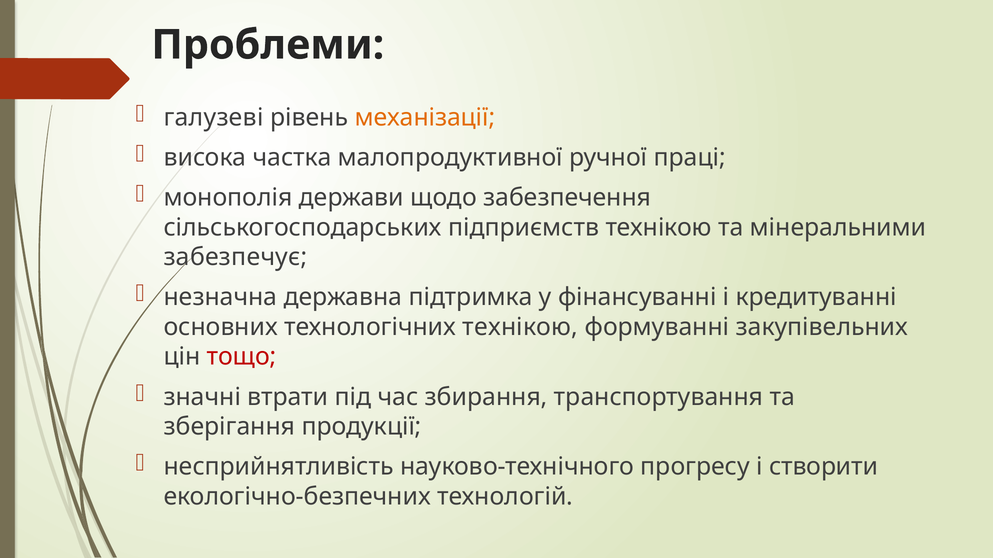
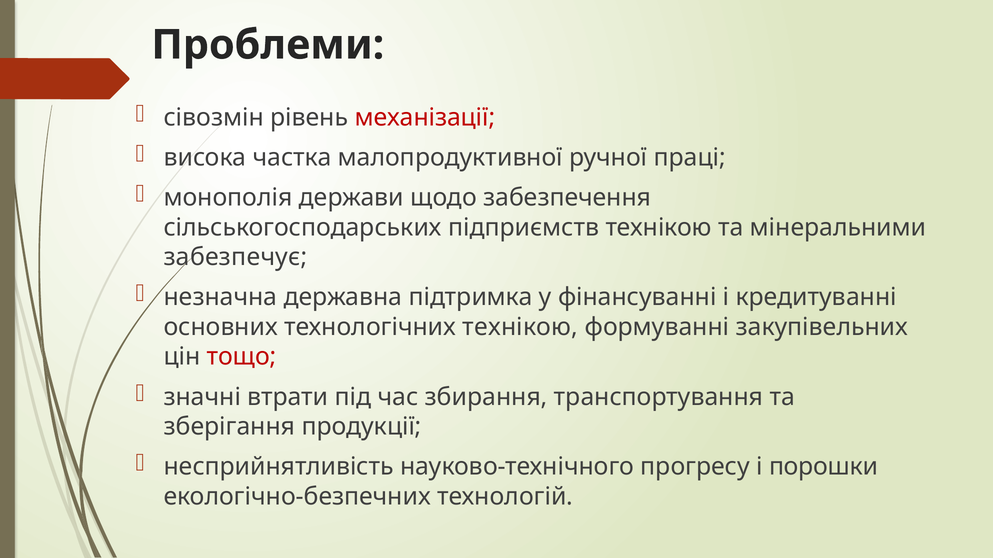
галузеві: галузеві -> сівозмін
механізації colour: orange -> red
створити: створити -> порошки
